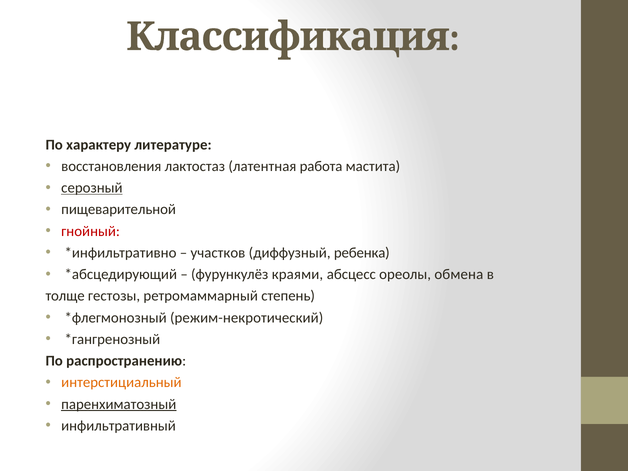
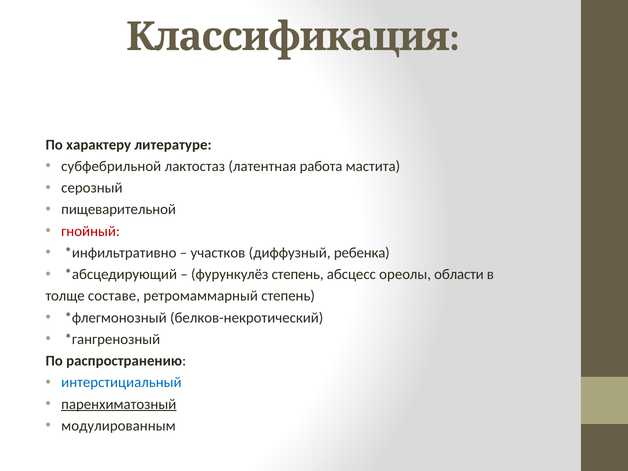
восстановления: восстановления -> субфебрильной
серозный underline: present -> none
фурункулёз краями: краями -> степень
обмена: обмена -> области
гестозы: гестозы -> составе
режим-некротический: режим-некротический -> белков-некротический
интерстициальный colour: orange -> blue
инфильтративный: инфильтративный -> модулированным
